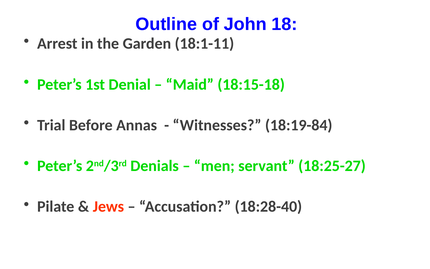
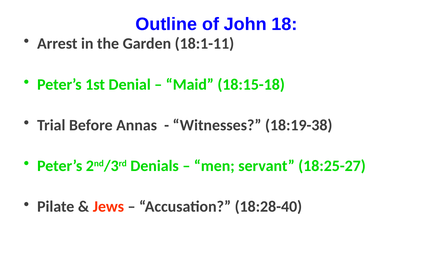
18:19-84: 18:19-84 -> 18:19-38
